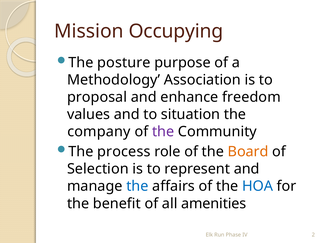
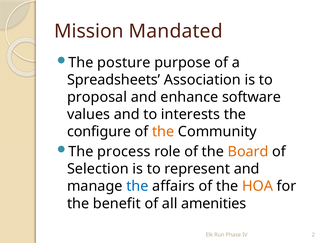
Occupying: Occupying -> Mandated
Methodology: Methodology -> Spreadsheets
freedom: freedom -> software
situation: situation -> interests
company: company -> configure
the at (163, 132) colour: purple -> orange
HOA colour: blue -> orange
